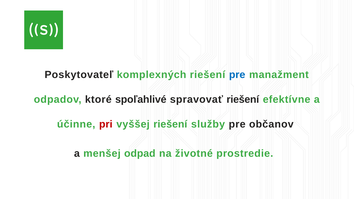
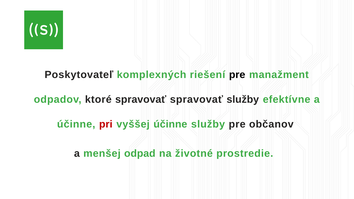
pre at (237, 75) colour: blue -> black
ktoré spoľahlivé: spoľahlivé -> spravovať
spravovať riešení: riešení -> služby
vyššej riešení: riešení -> účinne
